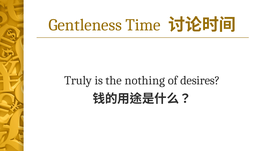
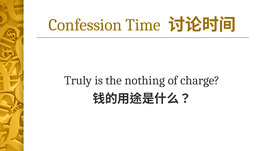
Gentleness: Gentleness -> Confession
desires: desires -> charge
